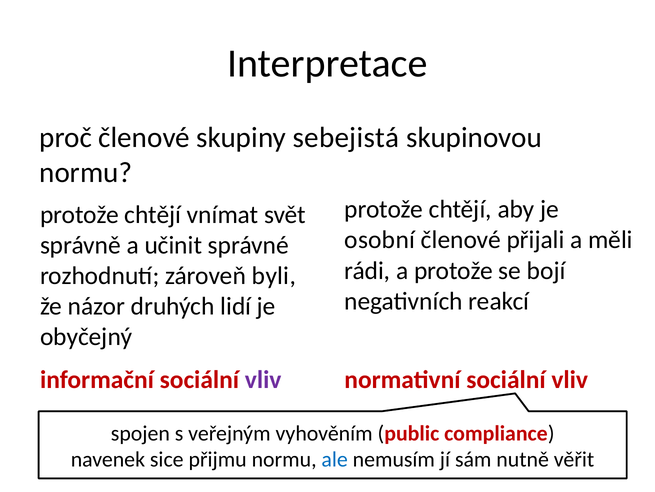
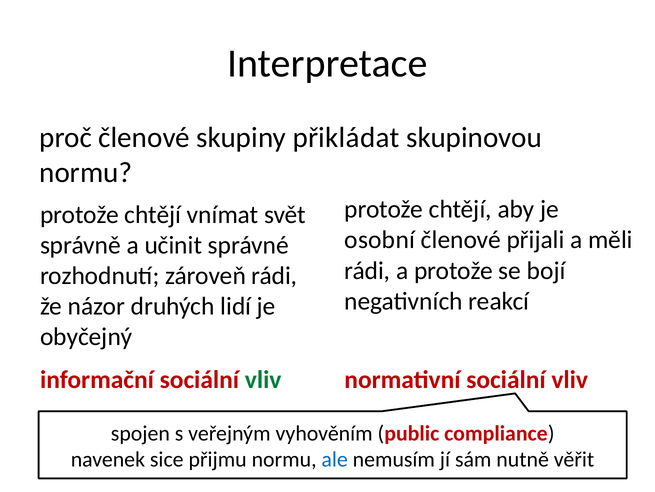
sebejistá: sebejistá -> přikládat
zároveň byli: byli -> rádi
vliv at (263, 379) colour: purple -> green
